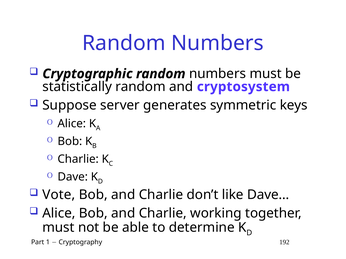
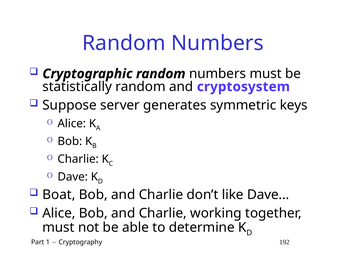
Vote: Vote -> Boat
